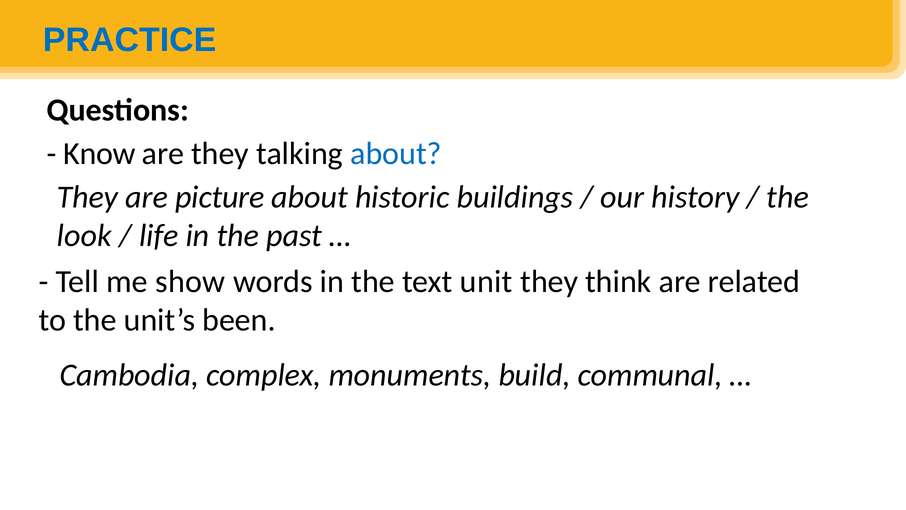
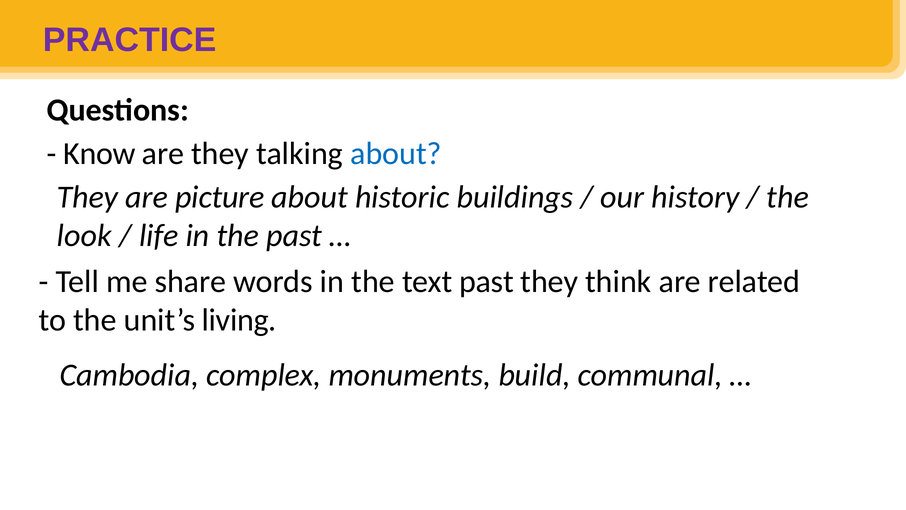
PRACTICE colour: blue -> purple
show: show -> share
text unit: unit -> past
been: been -> living
